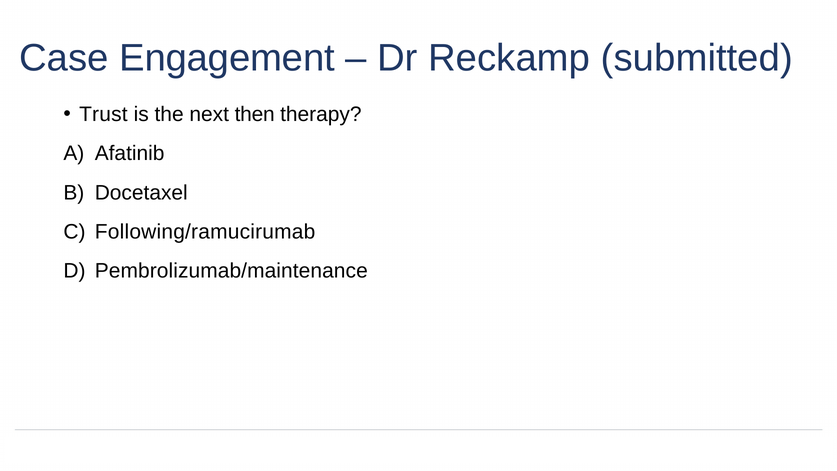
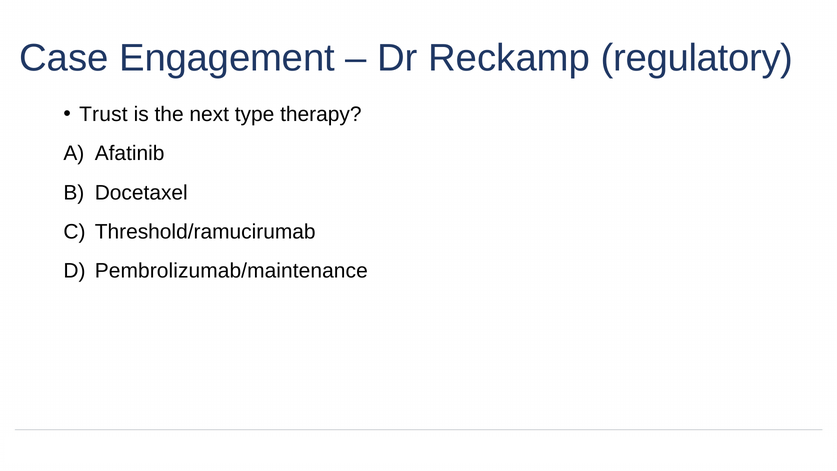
submitted: submitted -> regulatory
then: then -> type
Following/ramucirumab: Following/ramucirumab -> Threshold/ramucirumab
